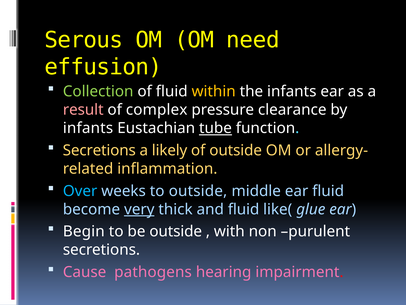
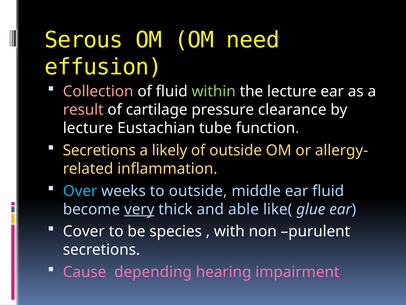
Collection colour: light green -> pink
within colour: yellow -> light green
the infants: infants -> lecture
complex: complex -> cartilage
infants at (88, 128): infants -> lecture
tube underline: present -> none
and fluid: fluid -> able
Begin: Begin -> Cover
be outside: outside -> species
pathogens: pathogens -> depending
